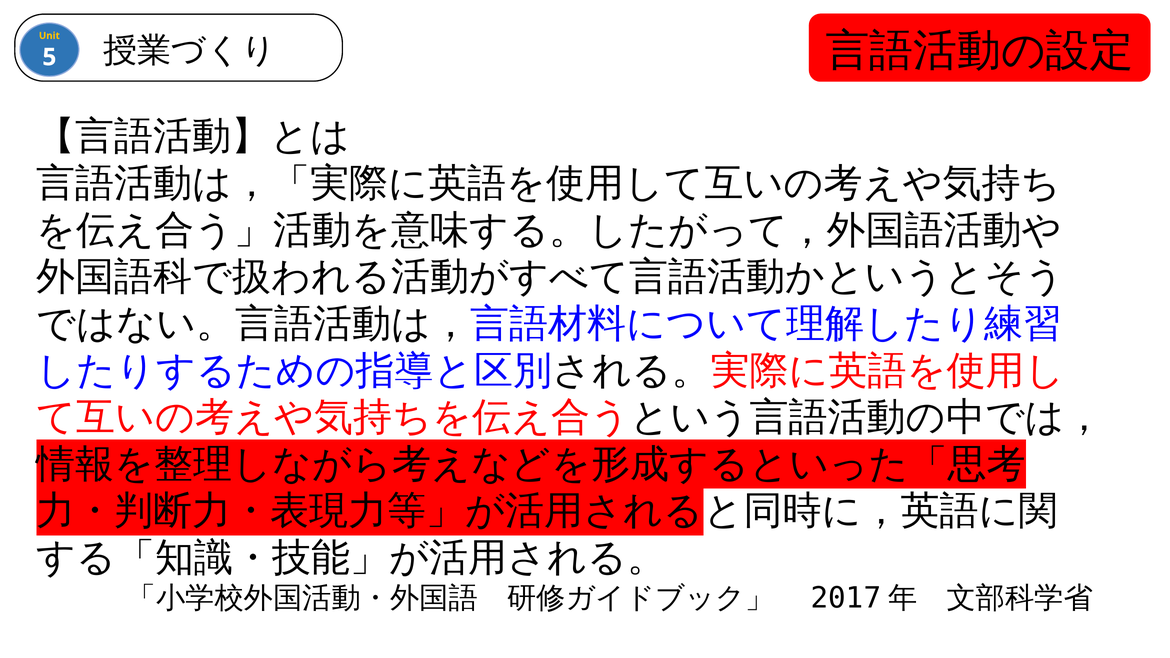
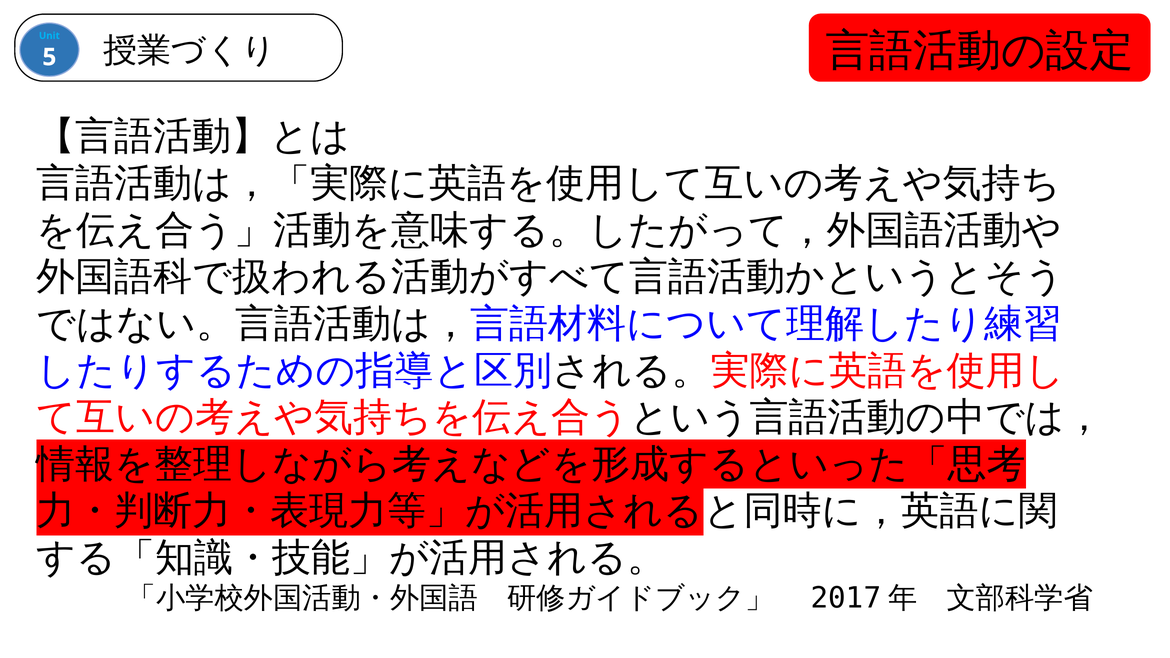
Unit colour: yellow -> light blue
